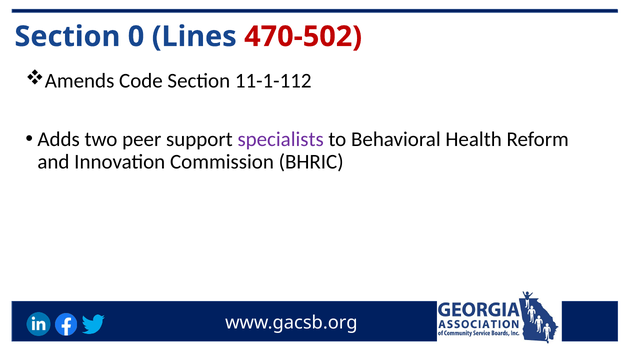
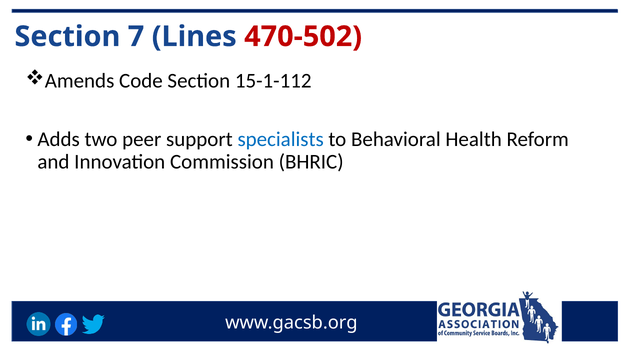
0: 0 -> 7
11-1-112: 11-1-112 -> 15-1-112
specialists colour: purple -> blue
